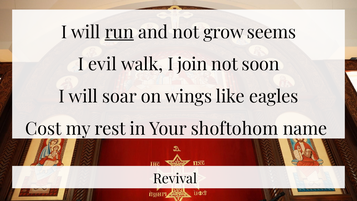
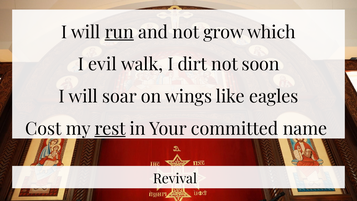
seems: seems -> which
join: join -> dirt
rest underline: none -> present
shoftohom: shoftohom -> committed
